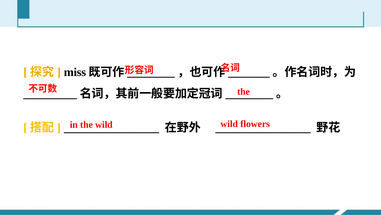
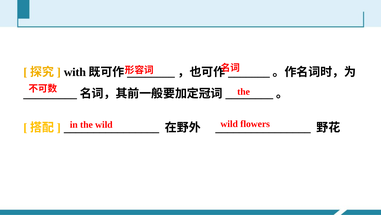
miss: miss -> with
